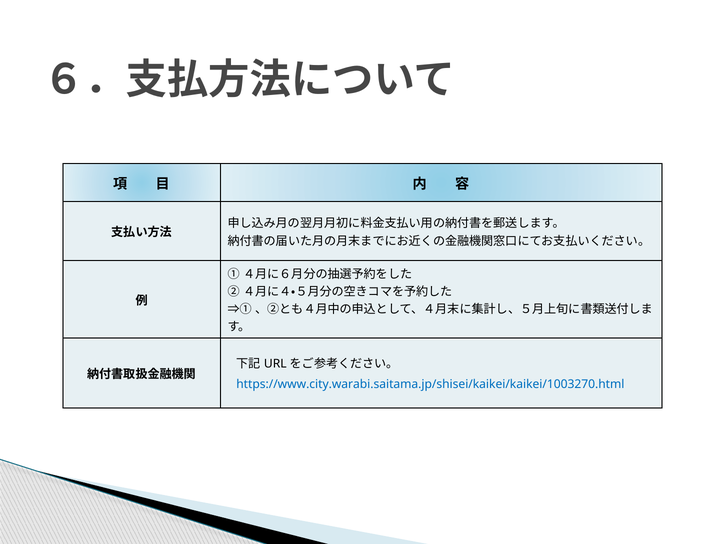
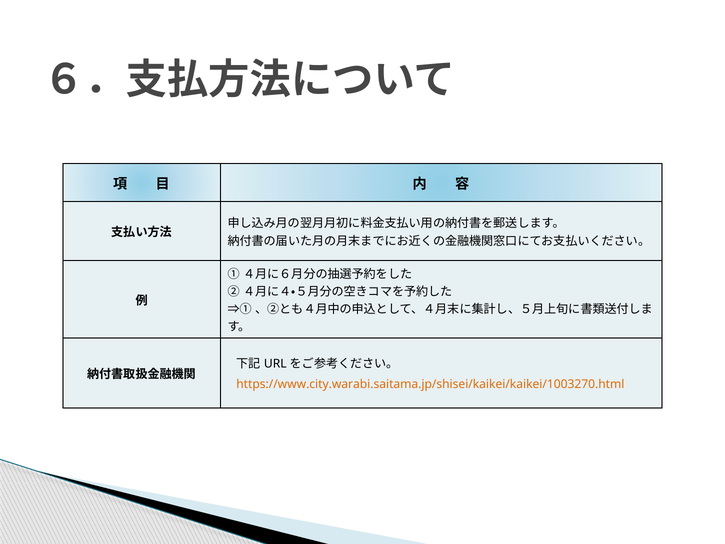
https://www.city.warabi.saitama.jp/shisei/kaikei/kaikei/1003270.html colour: blue -> orange
